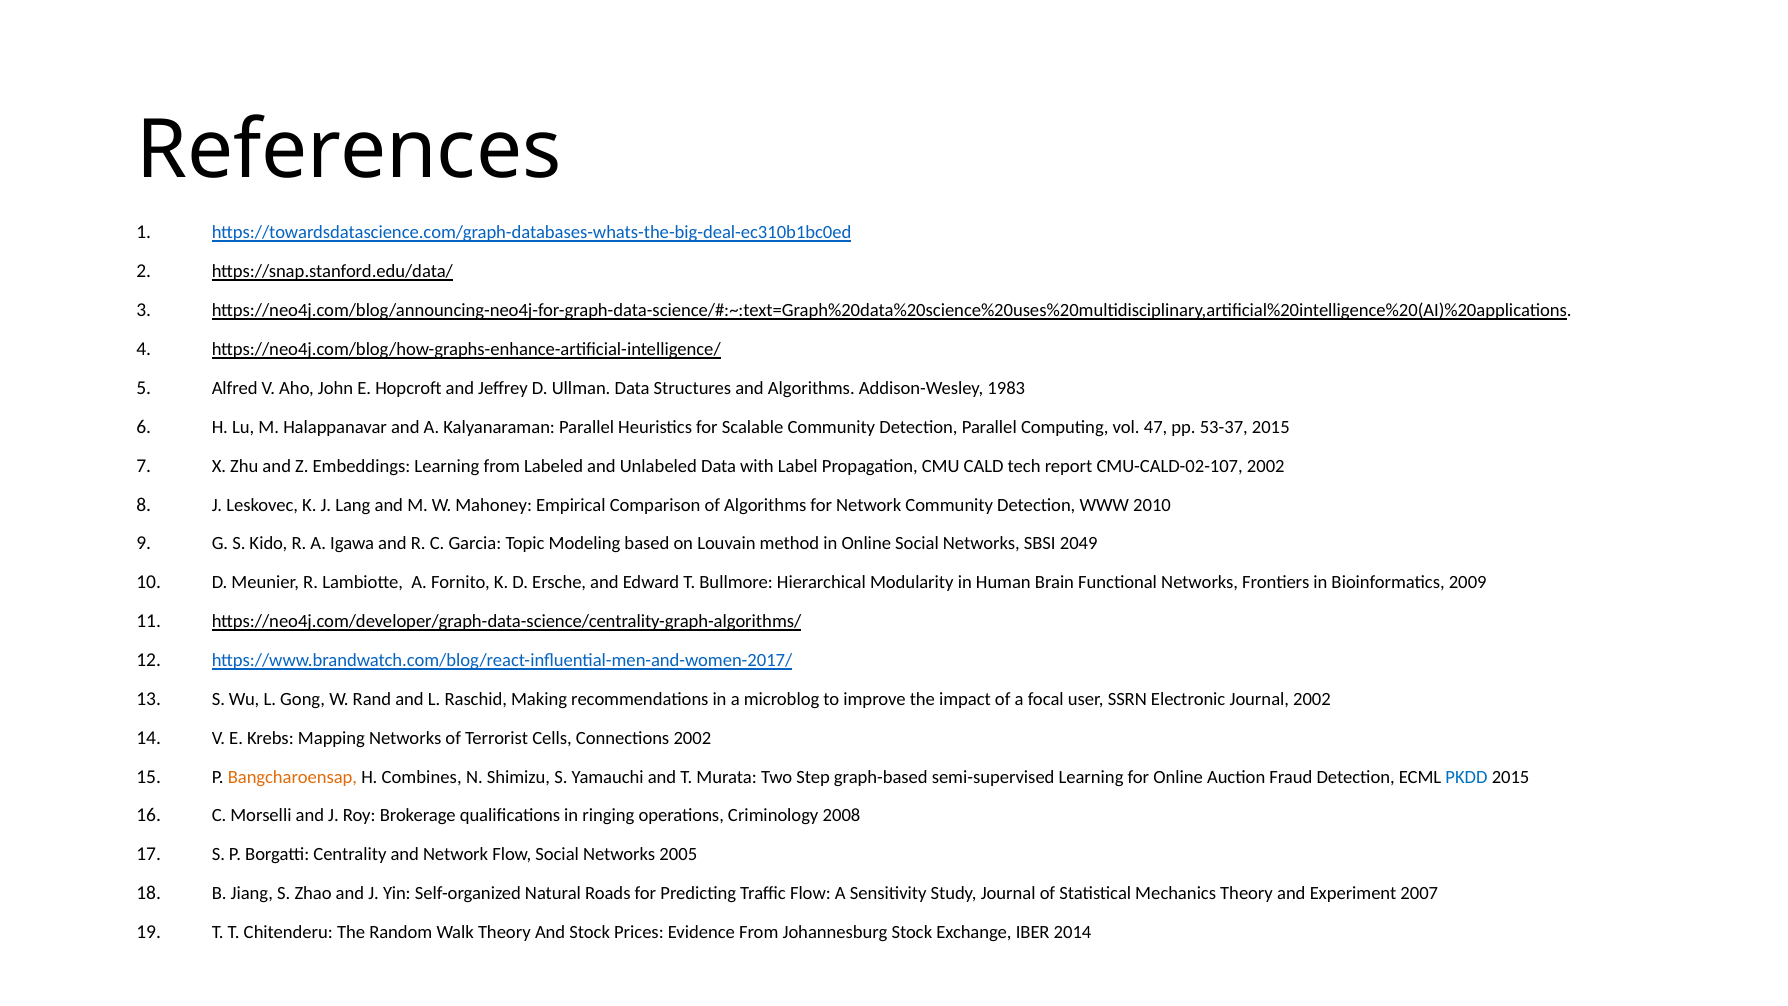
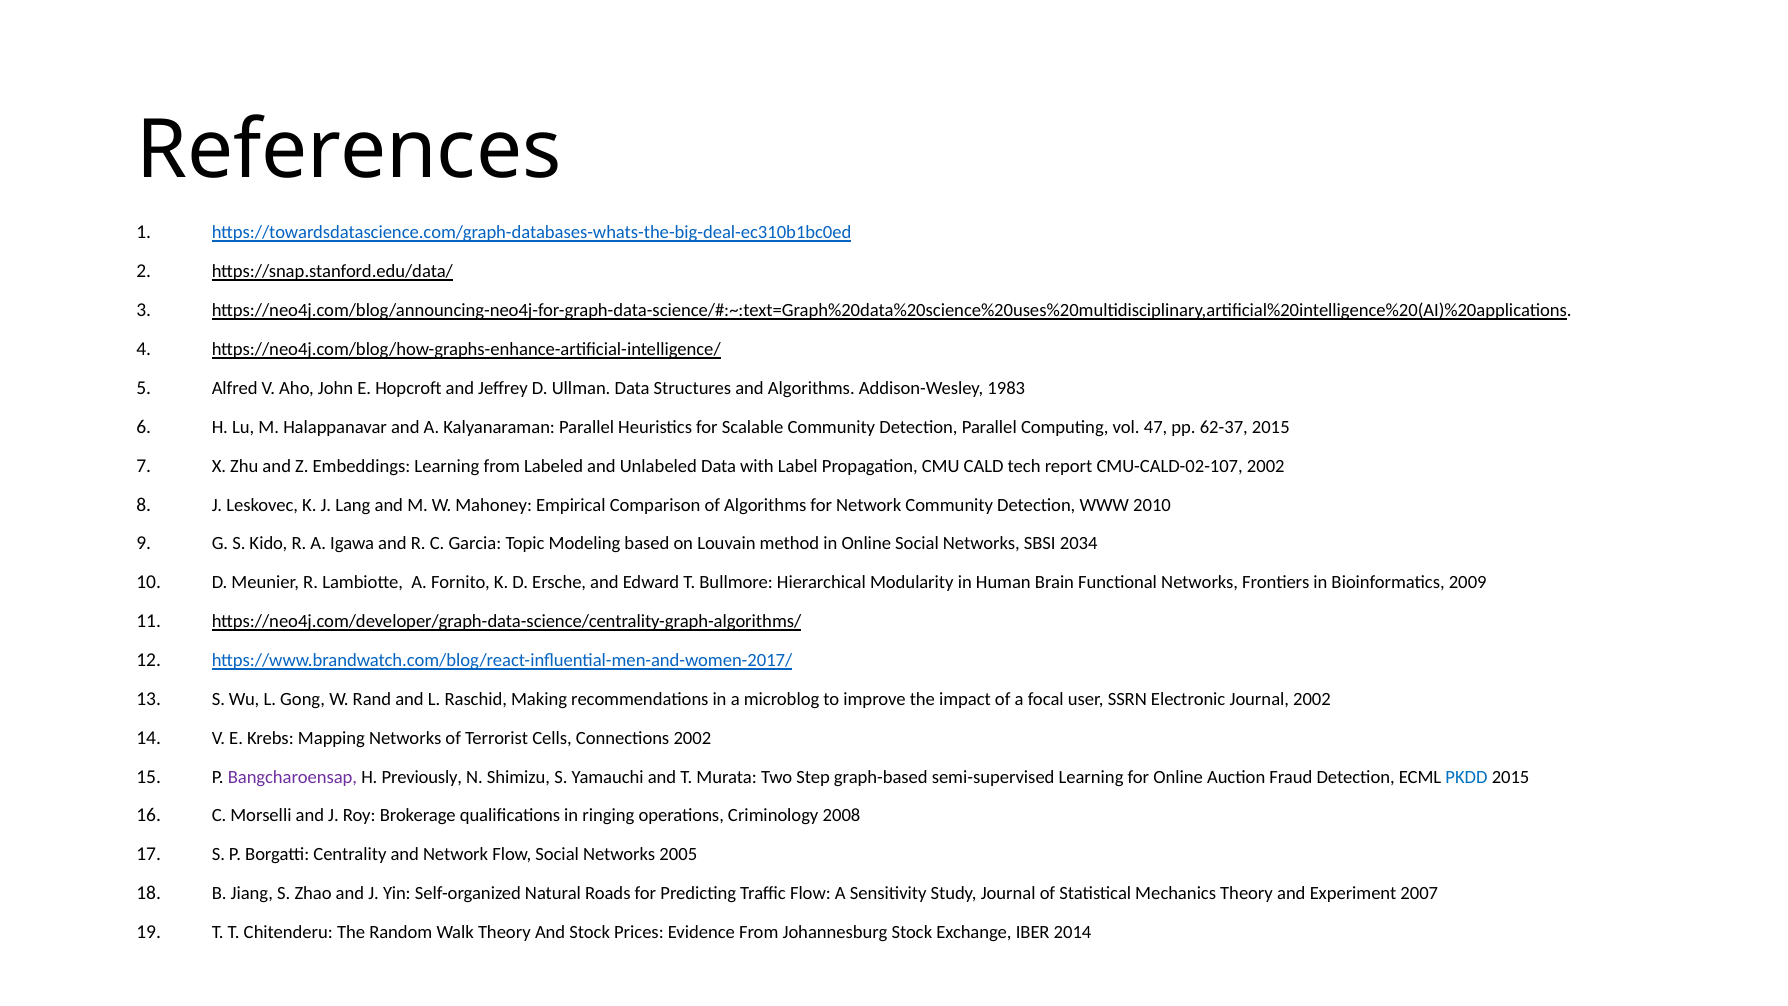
53-37: 53-37 -> 62-37
2049: 2049 -> 2034
Bangcharoensap colour: orange -> purple
Combines: Combines -> Previously
